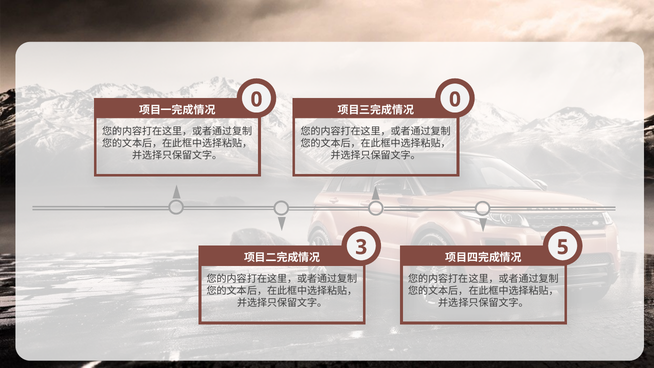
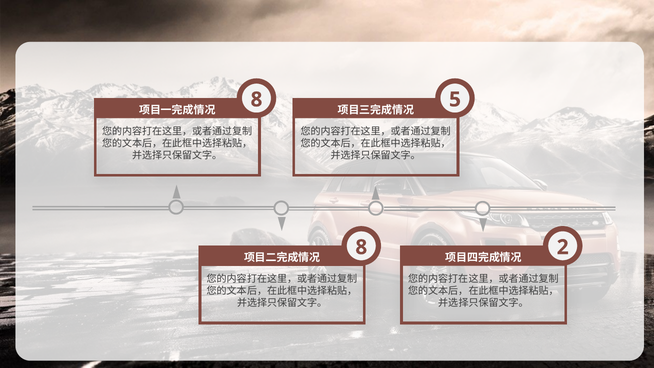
0 at (256, 100): 0 -> 8
0 at (455, 100): 0 -> 5
3 at (361, 247): 3 -> 8
5: 5 -> 2
